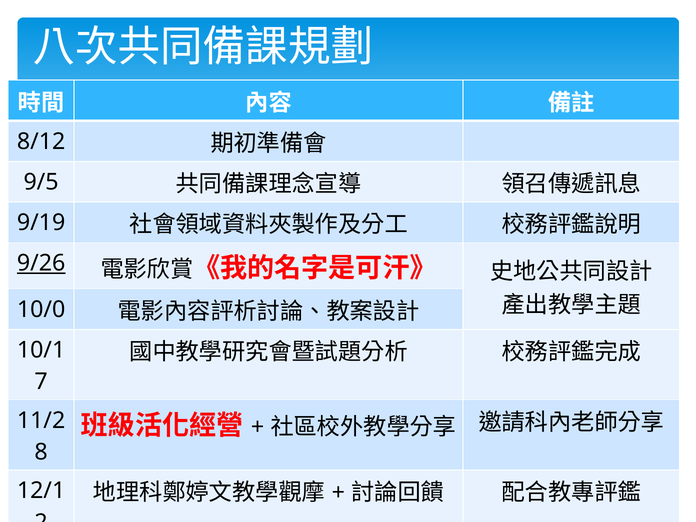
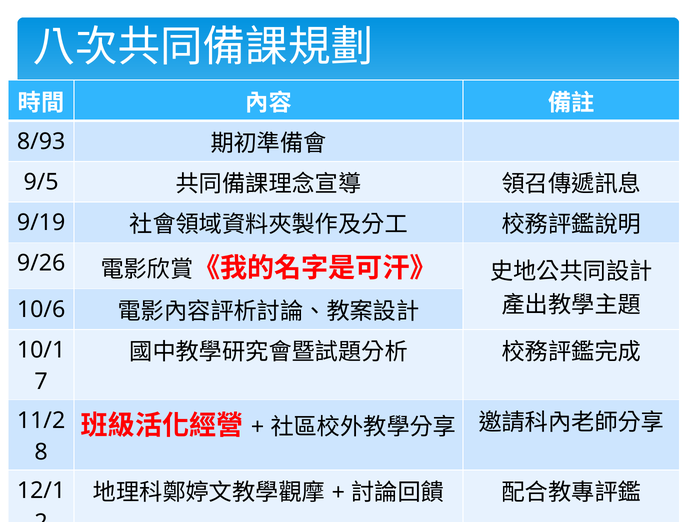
8/12: 8/12 -> 8/93
9/26 underline: present -> none
10/0: 10/0 -> 10/6
